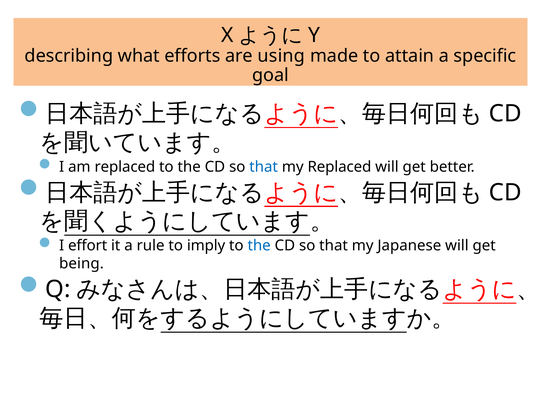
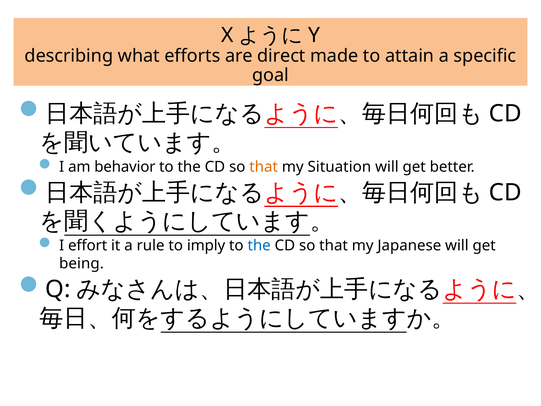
using: using -> direct
am replaced: replaced -> behavior
that at (264, 167) colour: blue -> orange
my Replaced: Replaced -> Situation
